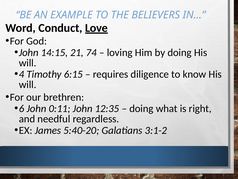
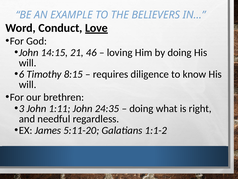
74: 74 -> 46
4: 4 -> 6
6:15: 6:15 -> 8:15
6: 6 -> 3
0:11: 0:11 -> 1:11
12:35: 12:35 -> 24:35
5:40-20: 5:40-20 -> 5:11-20
3:1-2: 3:1-2 -> 1:1-2
